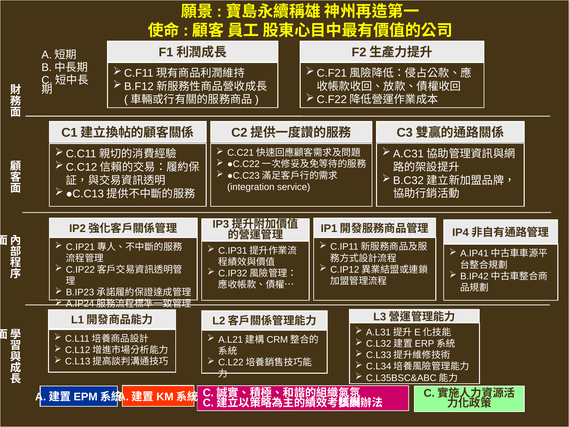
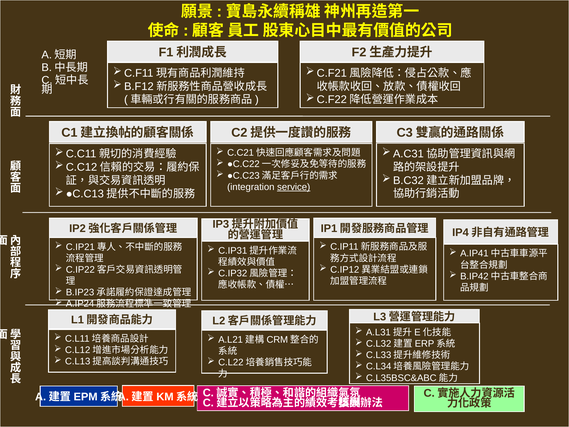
service underline: none -> present
